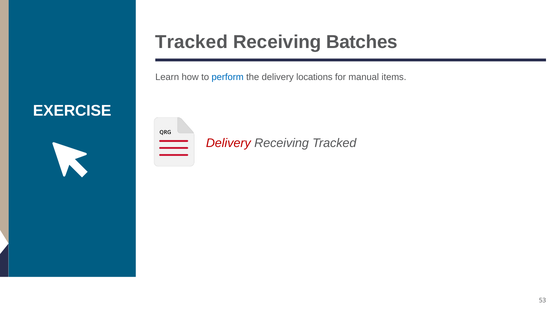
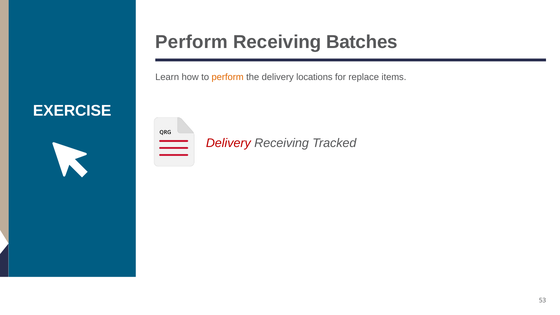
Tracked at (192, 42): Tracked -> Perform
perform at (228, 77) colour: blue -> orange
manual: manual -> replace
